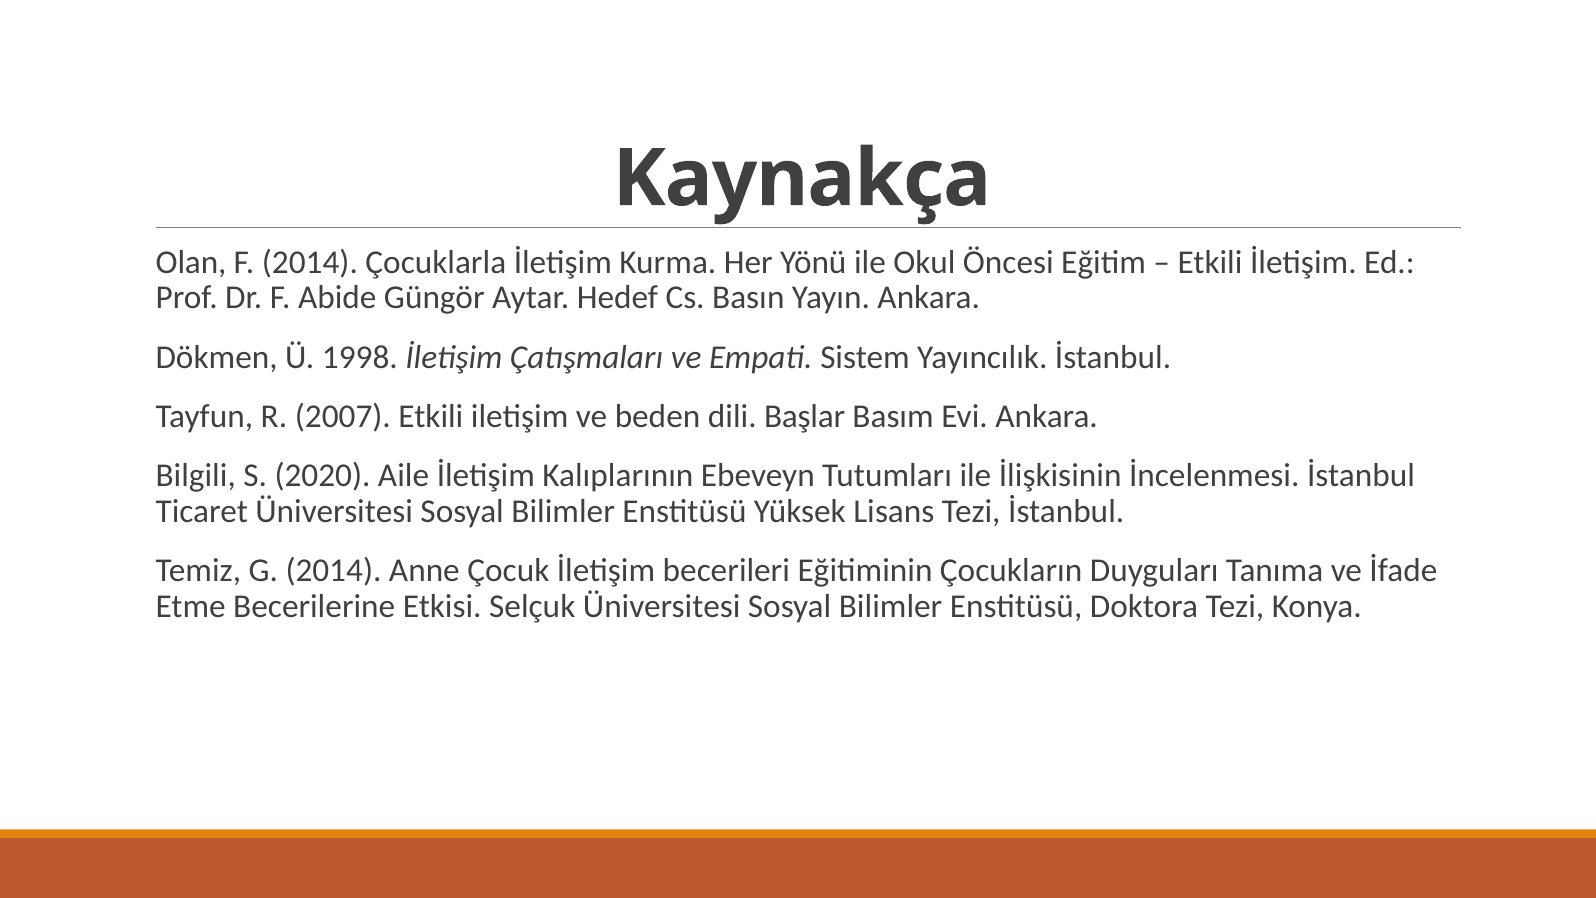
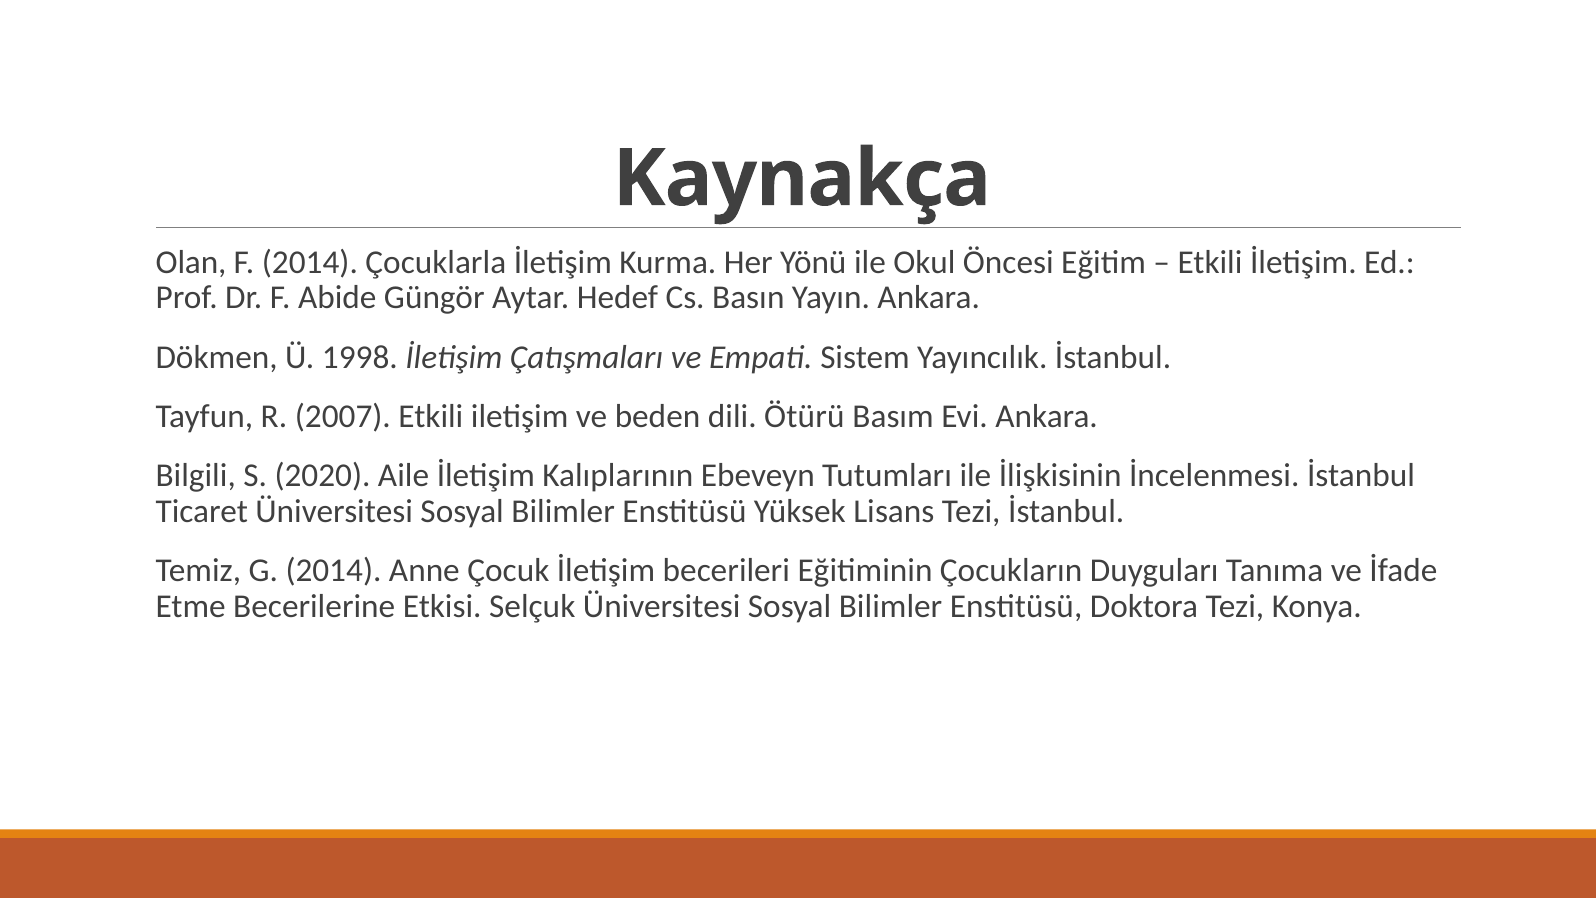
Başlar: Başlar -> Ötürü
